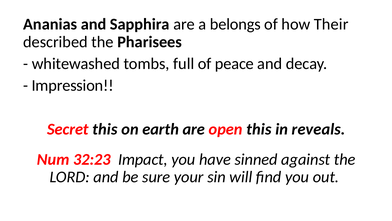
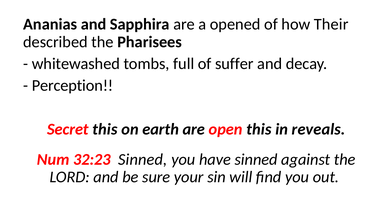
belongs: belongs -> opened
peace: peace -> suffer
Impression: Impression -> Perception
32:23 Impact: Impact -> Sinned
